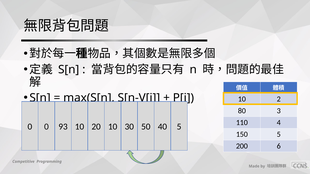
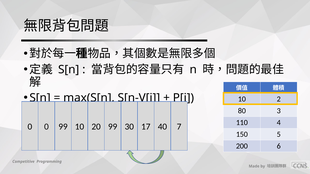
0 93: 93 -> 99
20 10: 10 -> 99
50: 50 -> 17
40 5: 5 -> 7
